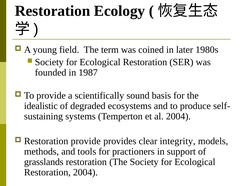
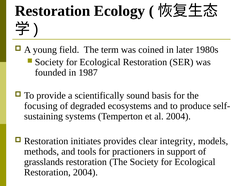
idealistic: idealistic -> focusing
Restoration provide: provide -> initiates
